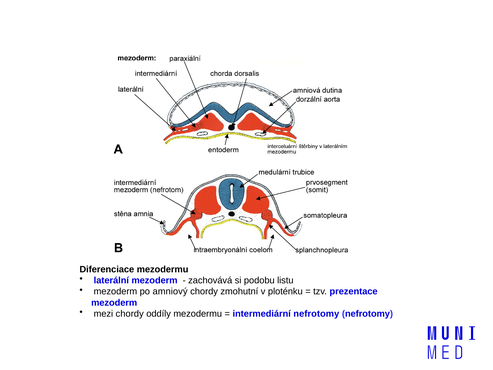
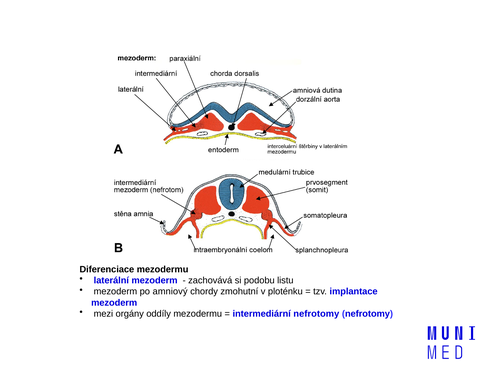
prezentace: prezentace -> implantace
mezi chordy: chordy -> orgány
